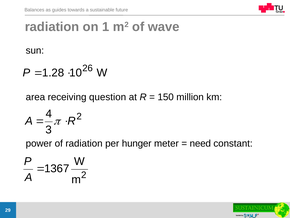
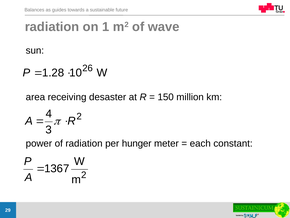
question: question -> desaster
need: need -> each
